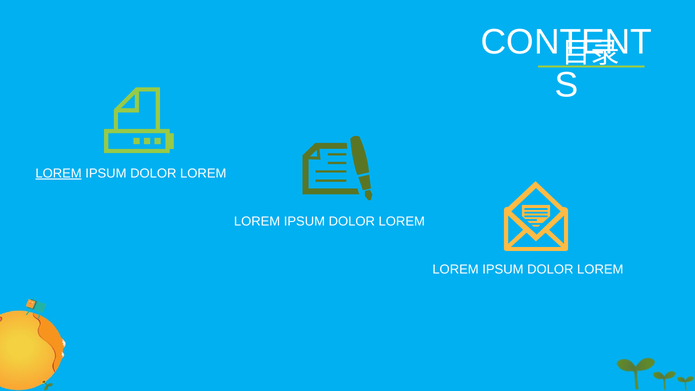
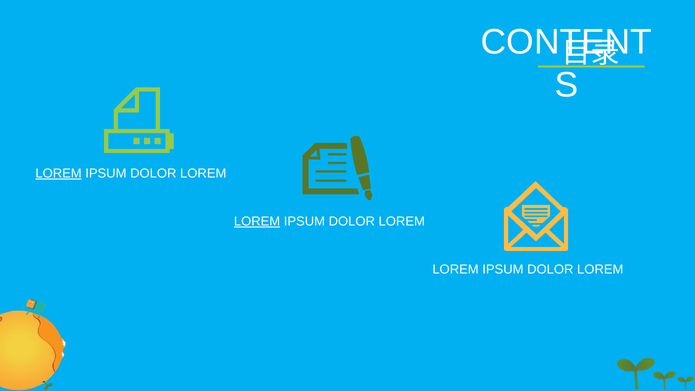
LOREM at (257, 221) underline: none -> present
